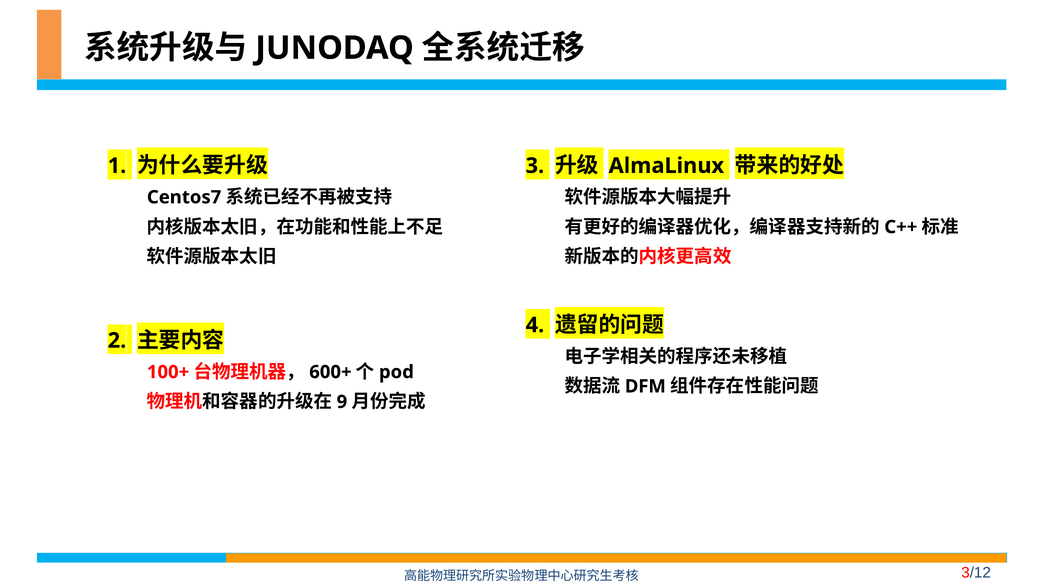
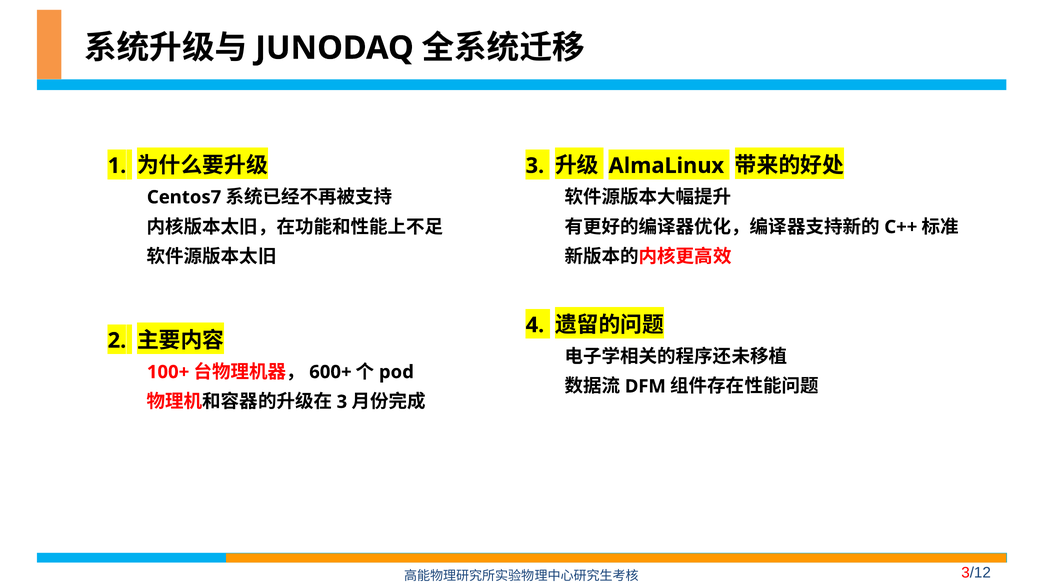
9 at (342, 402): 9 -> 3
